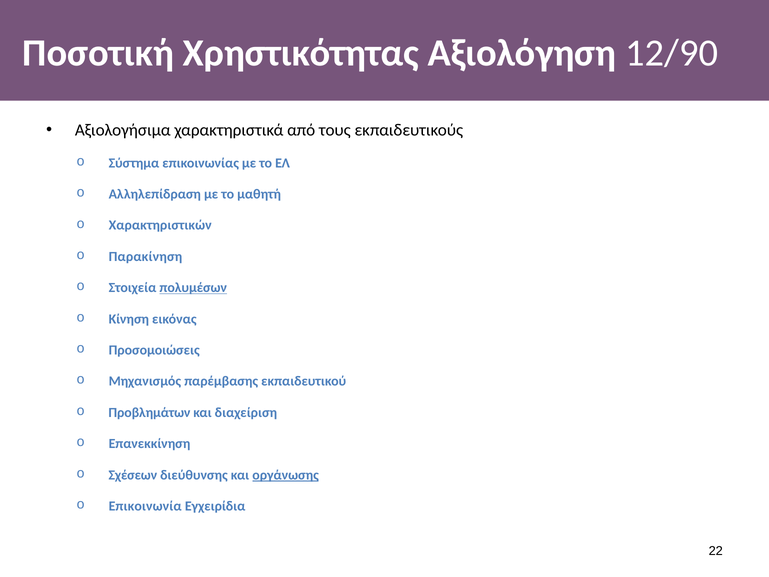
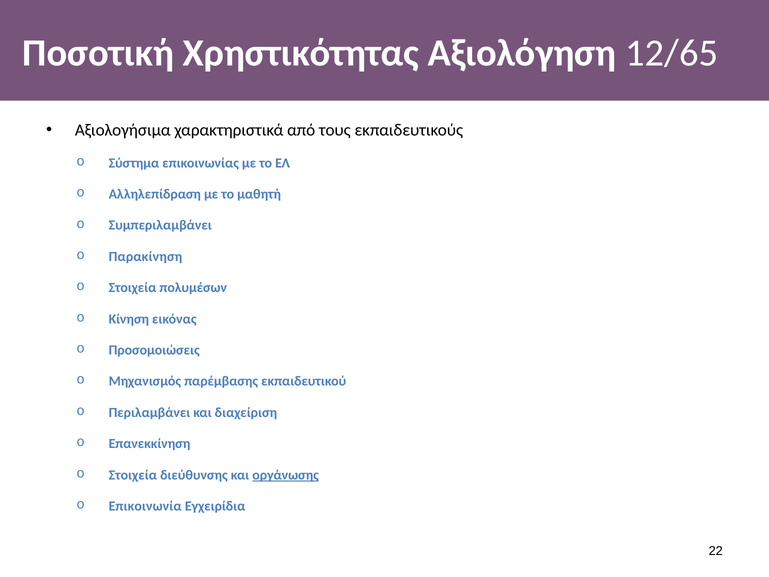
12/90: 12/90 -> 12/65
Χαρακτηριστικών: Χαρακτηριστικών -> Συμπεριλαμβάνει
πολυμέσων underline: present -> none
Προβλημάτων: Προβλημάτων -> Περιλαμβάνει
Σχέσεων at (133, 475): Σχέσεων -> Στοιχεία
